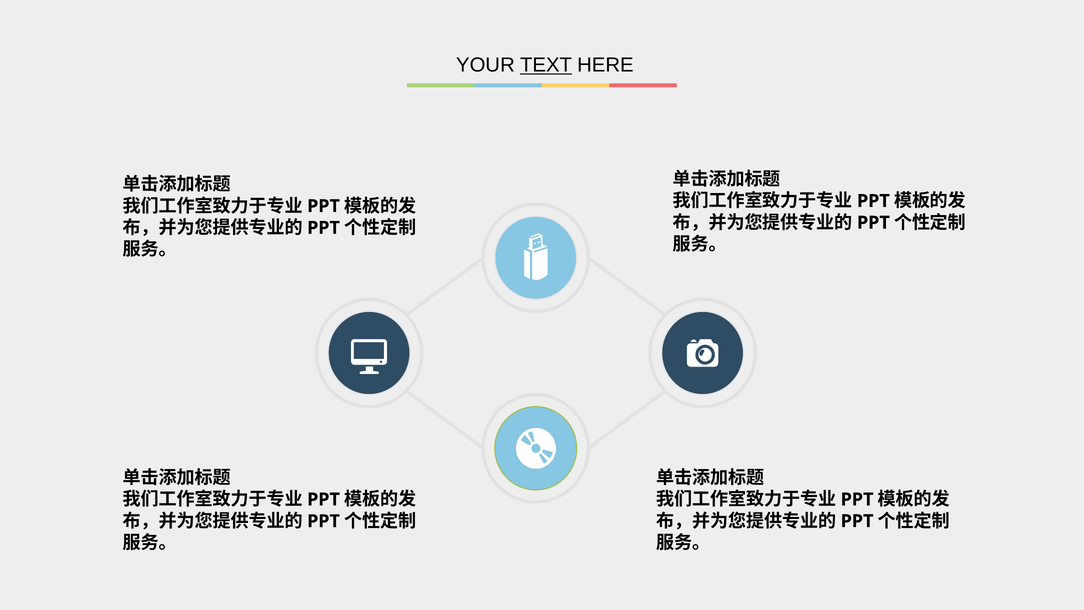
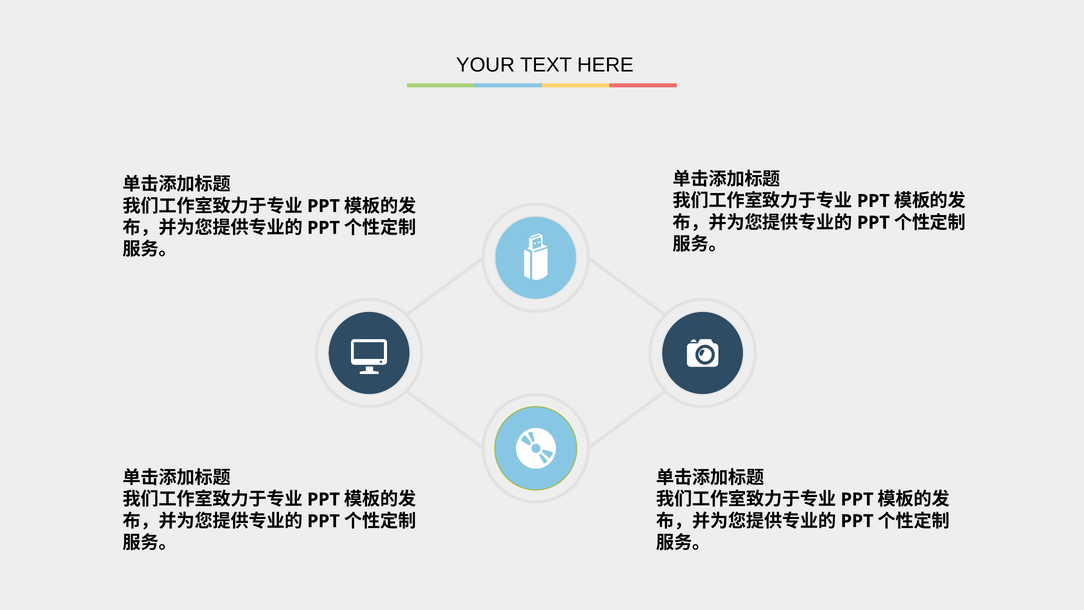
TEXT underline: present -> none
